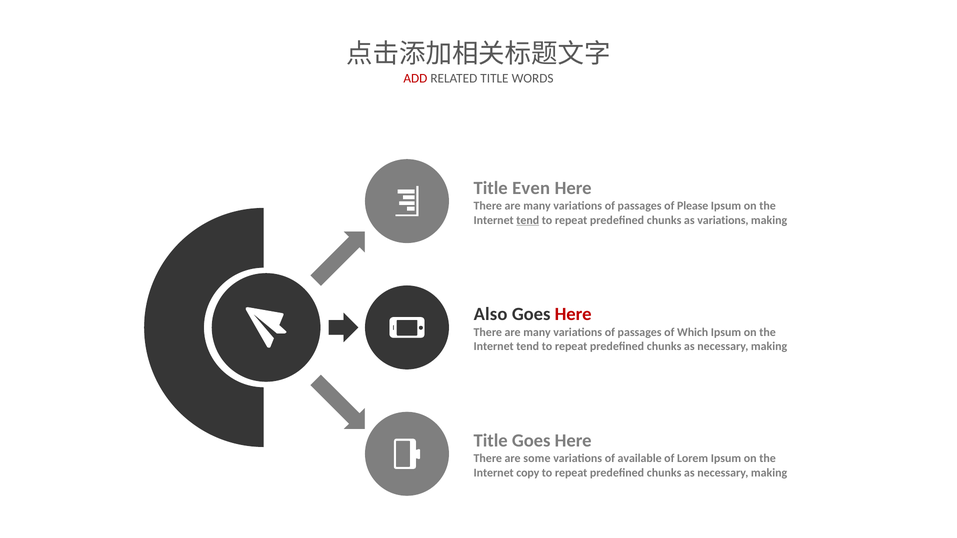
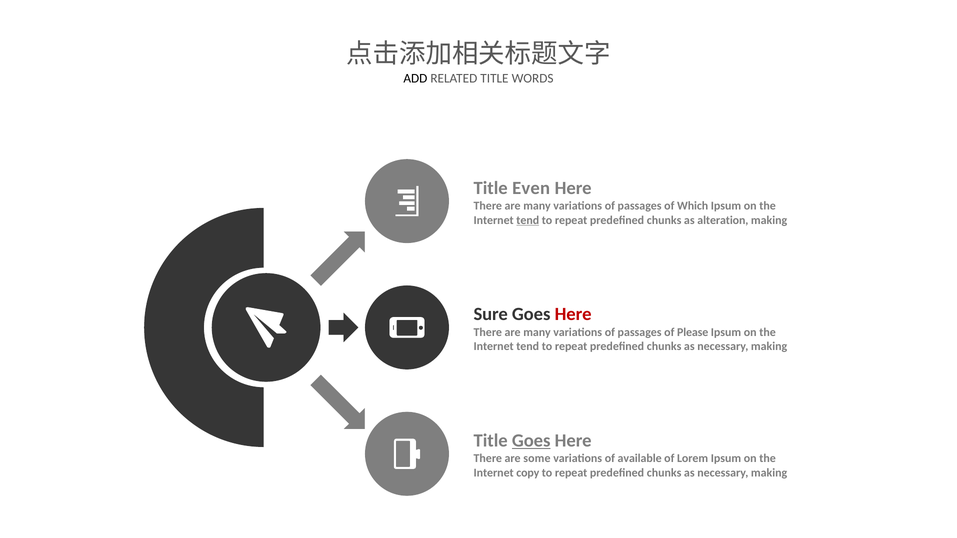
ADD colour: red -> black
Please: Please -> Which
as variations: variations -> alteration
Also: Also -> Sure
Which: Which -> Please
Goes at (531, 441) underline: none -> present
